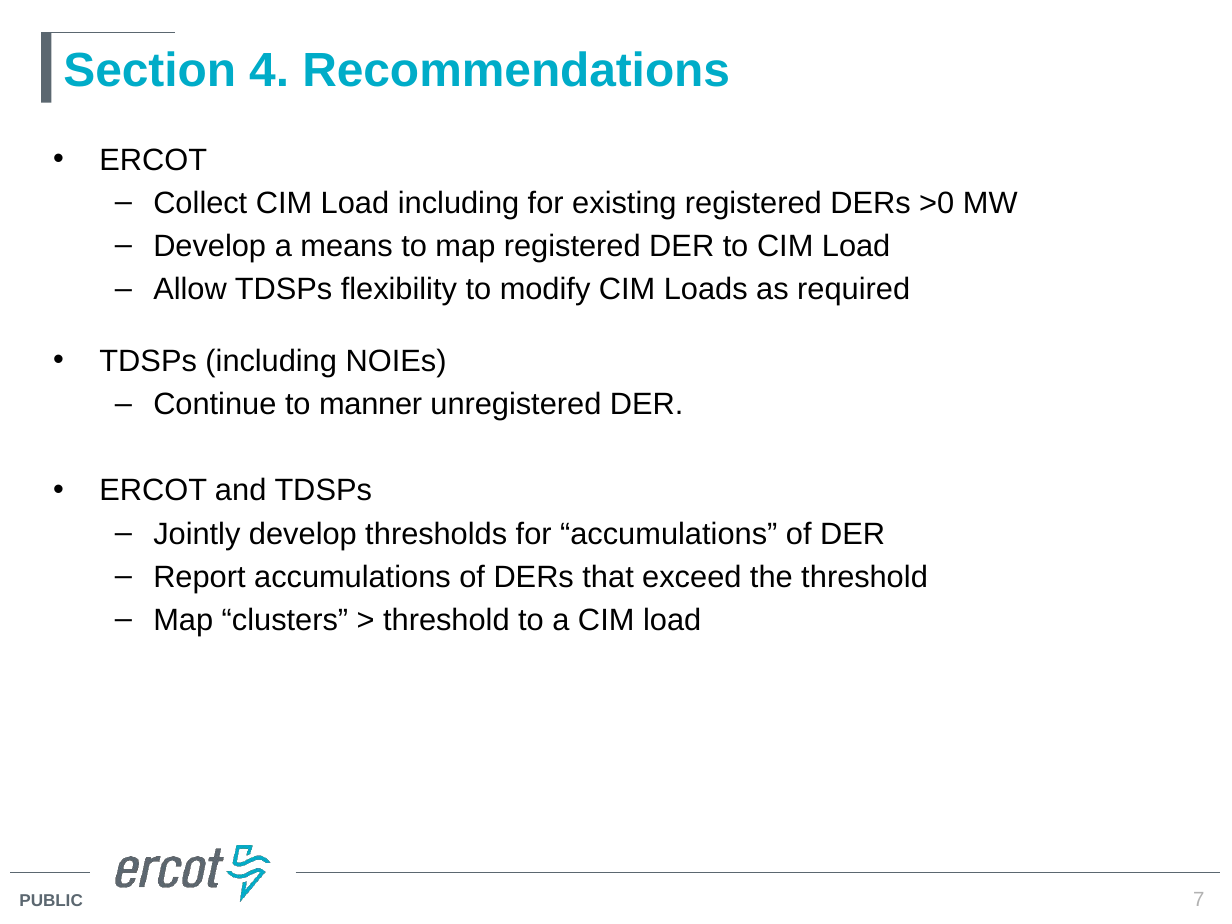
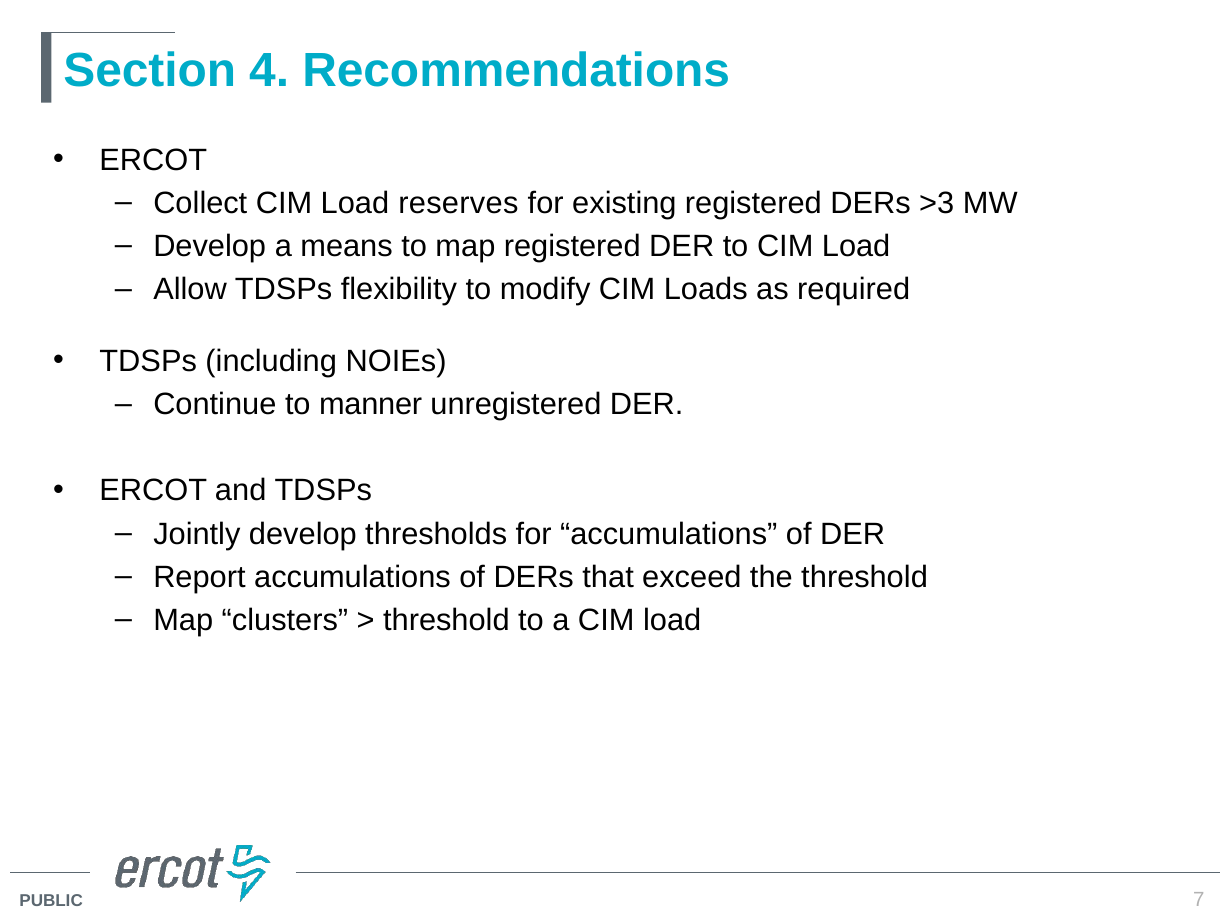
Load including: including -> reserves
>0: >0 -> >3
